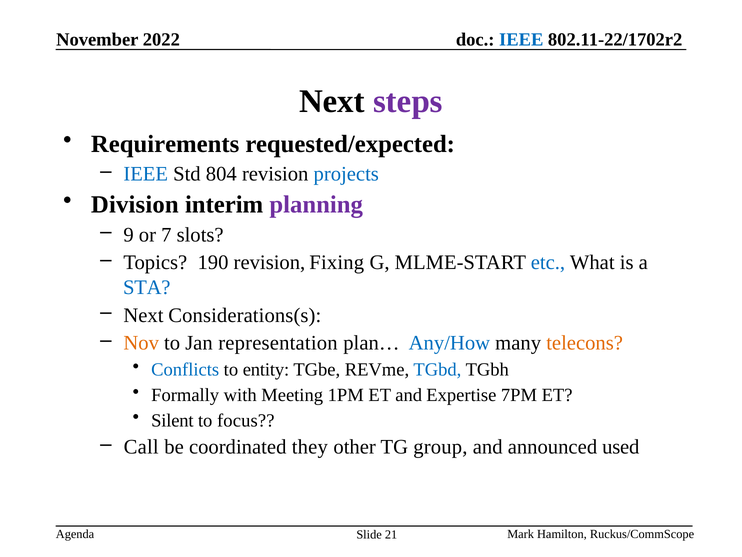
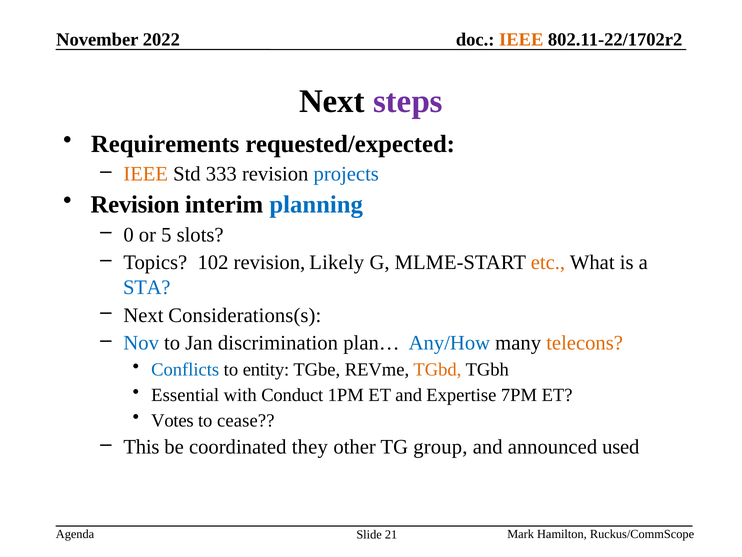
IEEE at (521, 40) colour: blue -> orange
IEEE at (146, 174) colour: blue -> orange
804: 804 -> 333
Division at (135, 205): Division -> Revision
planning colour: purple -> blue
9: 9 -> 0
7: 7 -> 5
190: 190 -> 102
Fixing: Fixing -> Likely
etc colour: blue -> orange
Nov colour: orange -> blue
representation: representation -> discrimination
TGbd colour: blue -> orange
Formally: Formally -> Essential
Meeting: Meeting -> Conduct
Silent: Silent -> Votes
focus: focus -> cease
Call: Call -> This
